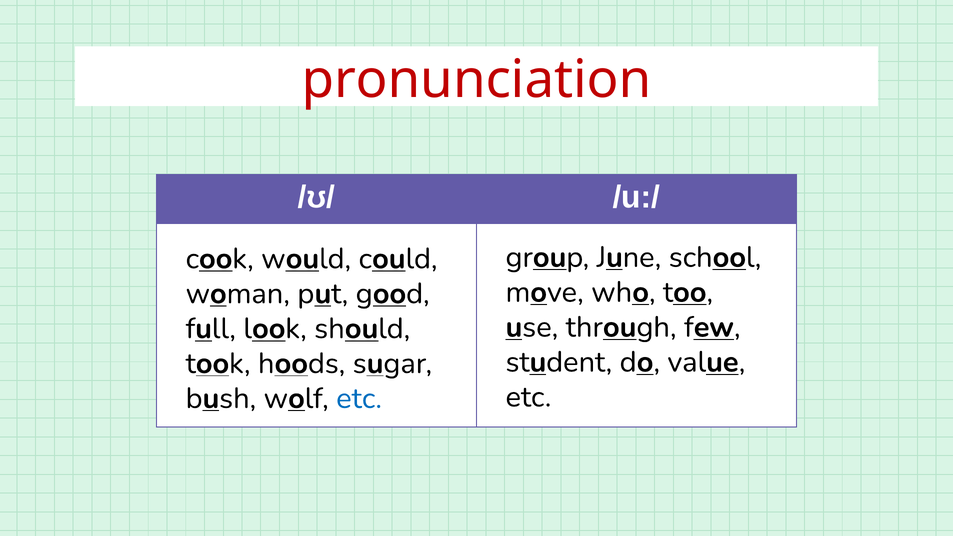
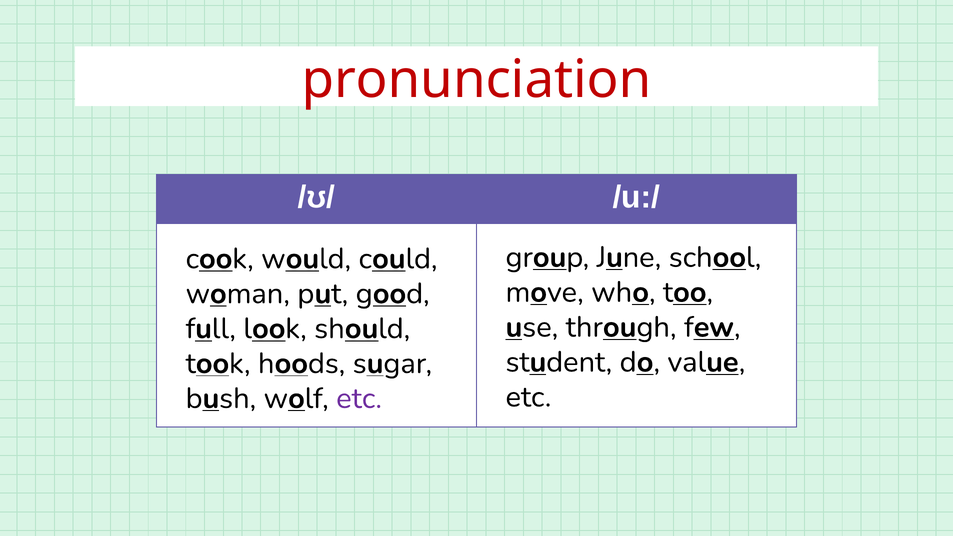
etc at (359, 398) colour: blue -> purple
